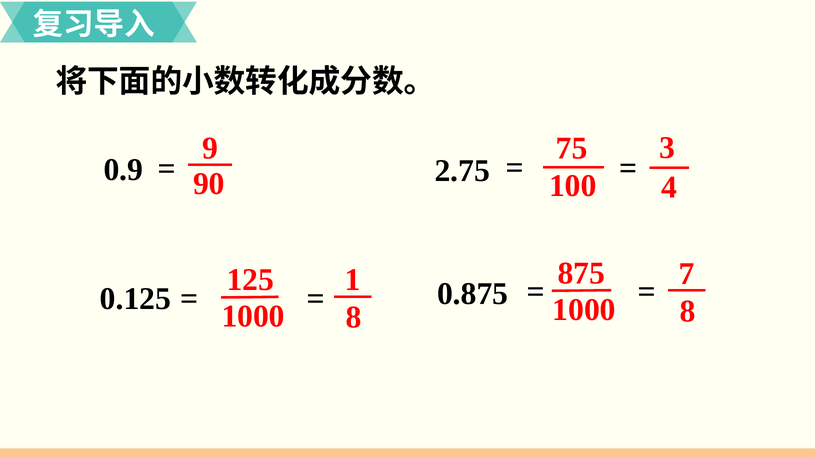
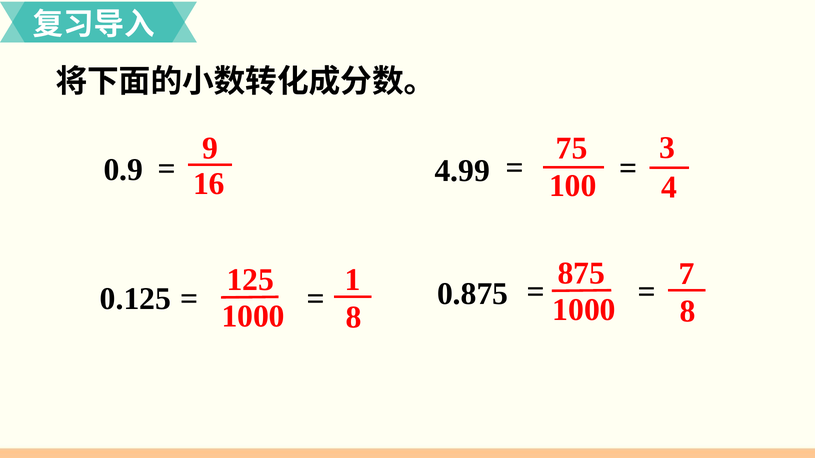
90: 90 -> 16
2.75: 2.75 -> 4.99
